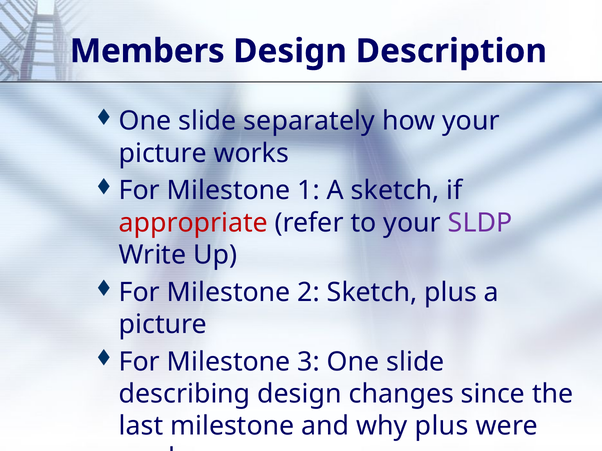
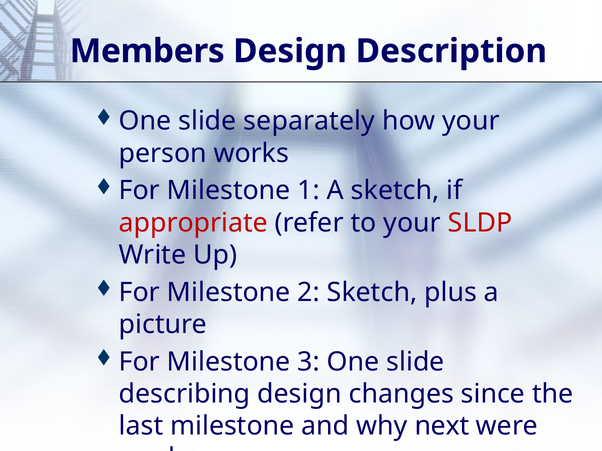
picture at (163, 153): picture -> person
SLDP colour: purple -> red
why plus: plus -> next
